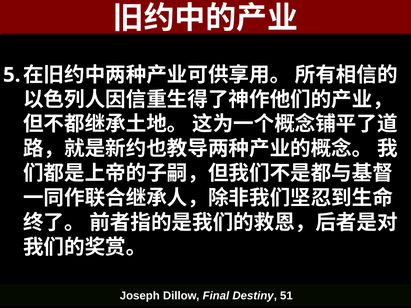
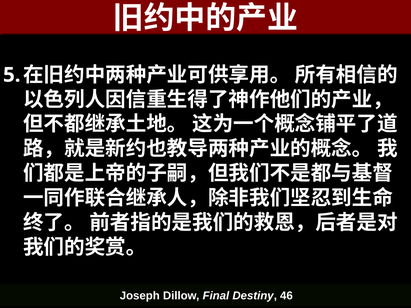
51: 51 -> 46
